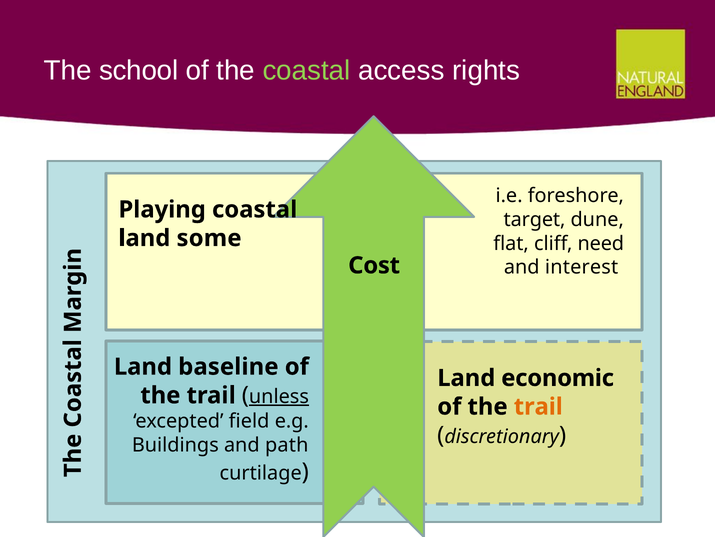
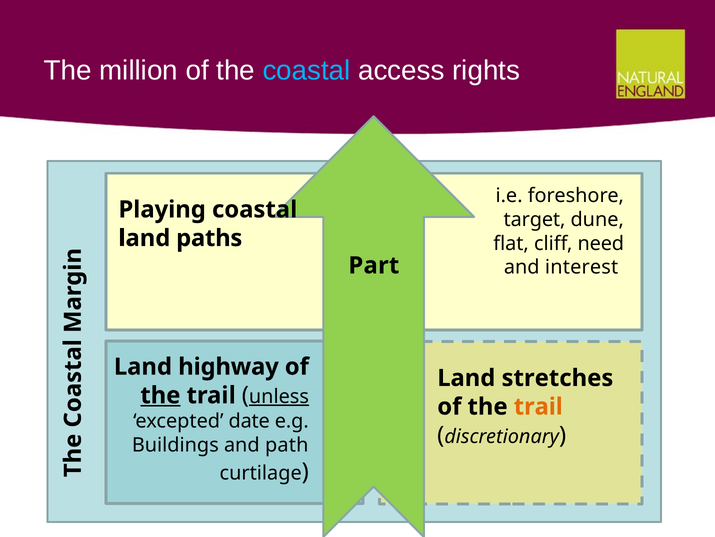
school: school -> million
coastal at (307, 71) colour: light green -> light blue
some: some -> paths
Cost: Cost -> Part
baseline: baseline -> highway
economic: economic -> stretches
the at (160, 395) underline: none -> present
field: field -> date
